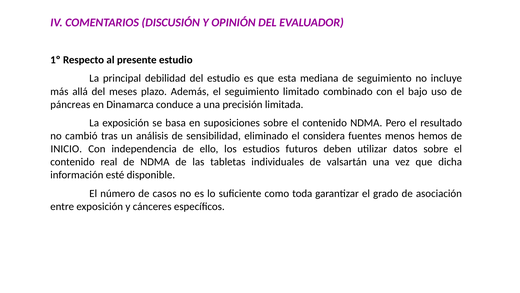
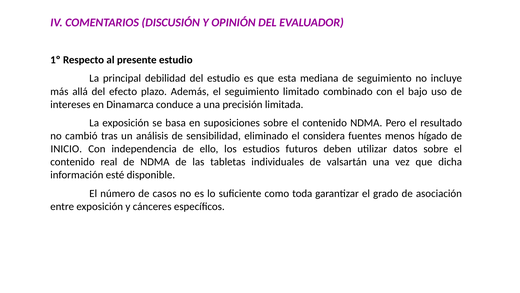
meses: meses -> efecto
páncreas: páncreas -> intereses
hemos: hemos -> hígado
